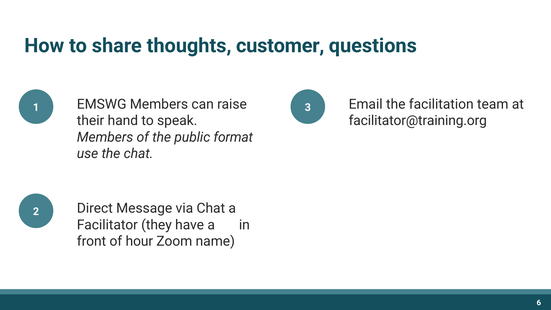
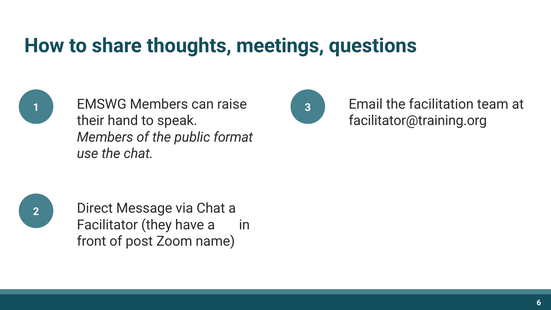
customer: customer -> meetings
hour: hour -> post
